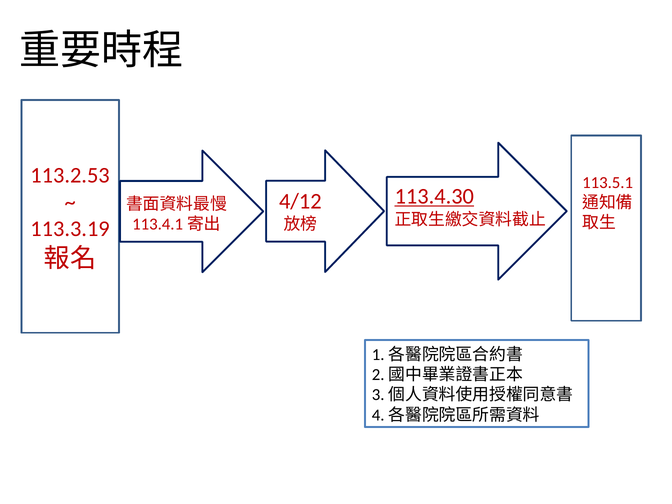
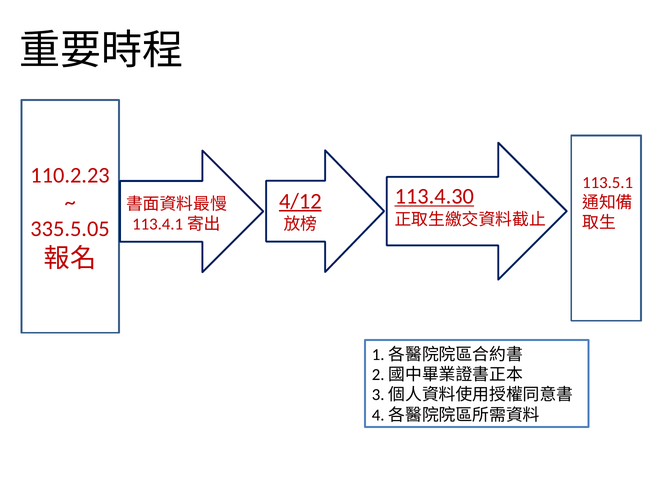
113.2.53: 113.2.53 -> 110.2.23
4/12 underline: none -> present
113.3.19: 113.3.19 -> 335.5.05
